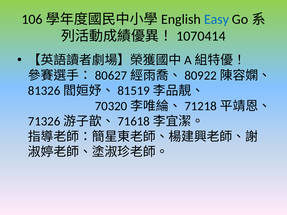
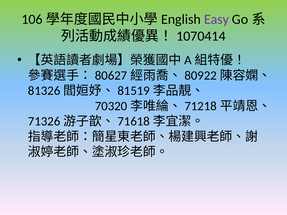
Easy colour: blue -> purple
